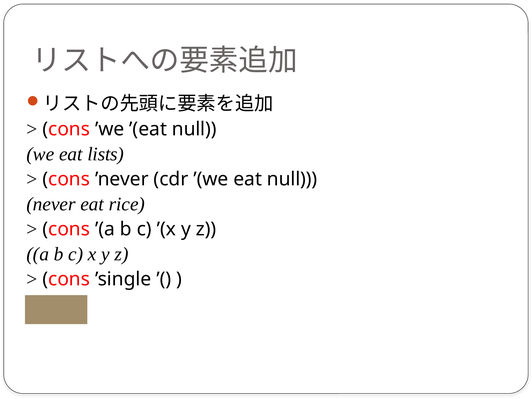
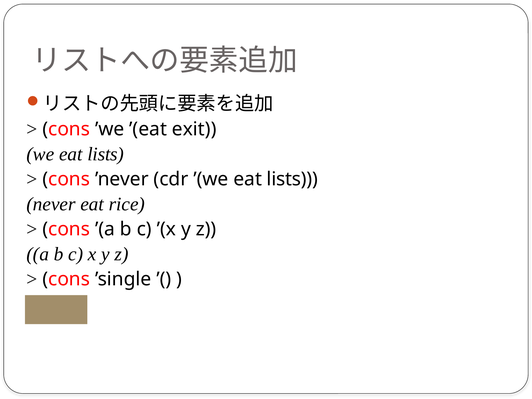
’(eat null: null -> exit
’(we eat null: null -> lists
